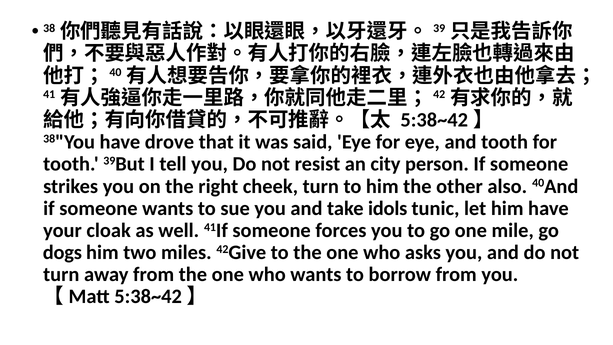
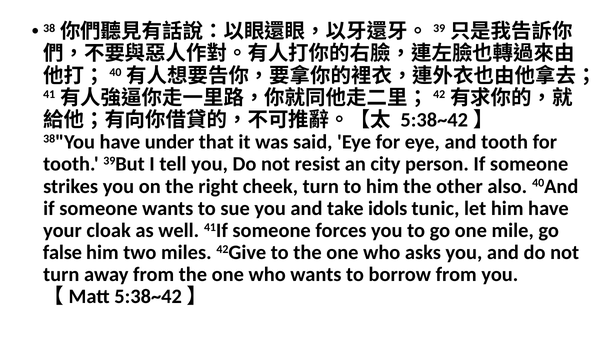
drove: drove -> under
dogs: dogs -> false
